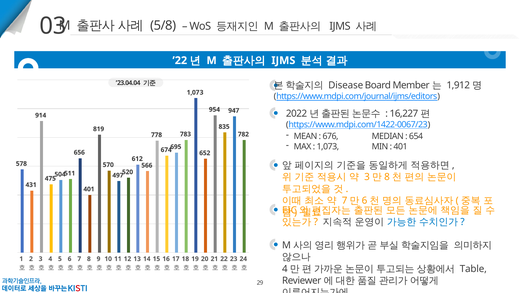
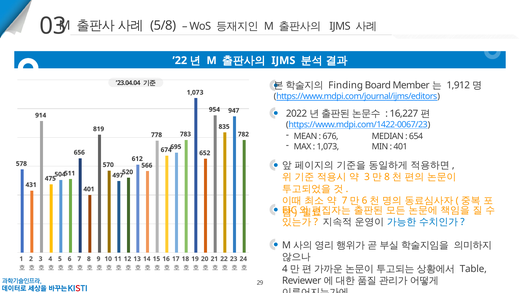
Disease: Disease -> Finding
